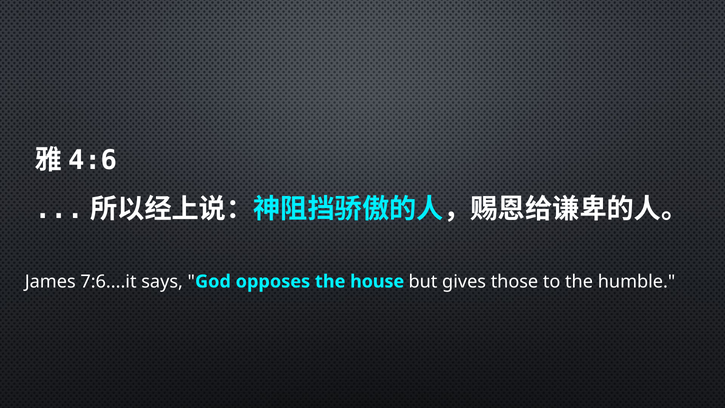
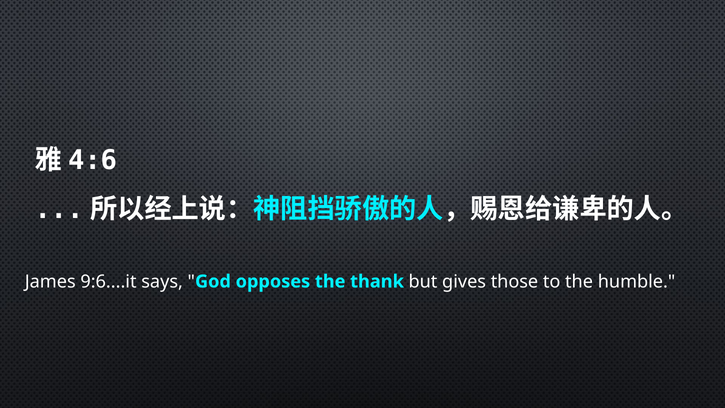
7:6....it: 7:6....it -> 9:6....it
house: house -> thank
